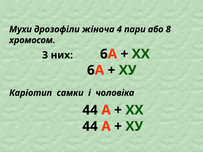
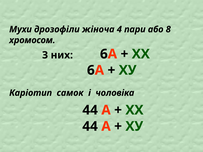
самки: самки -> самок
